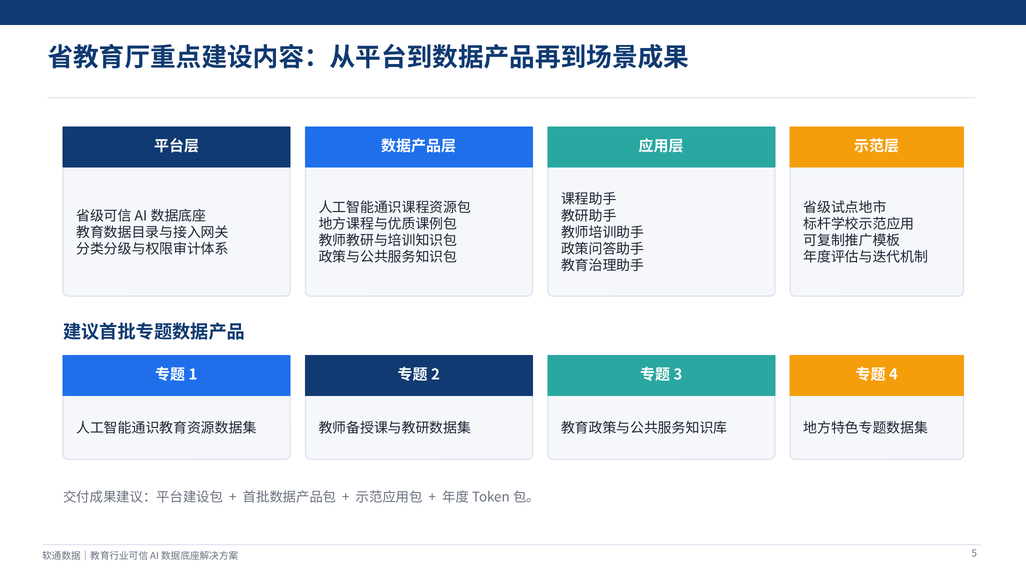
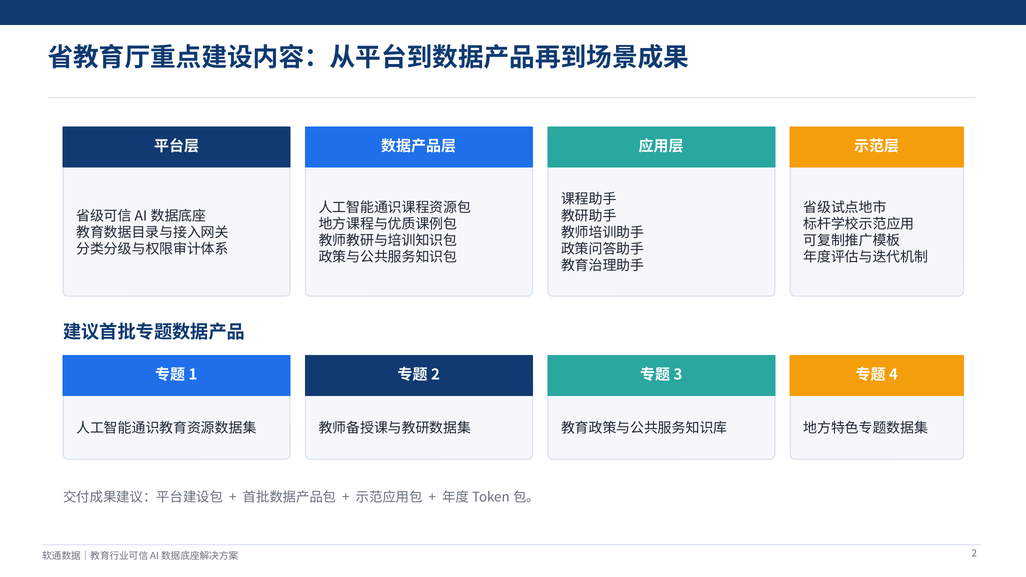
5: 5 -> 2
